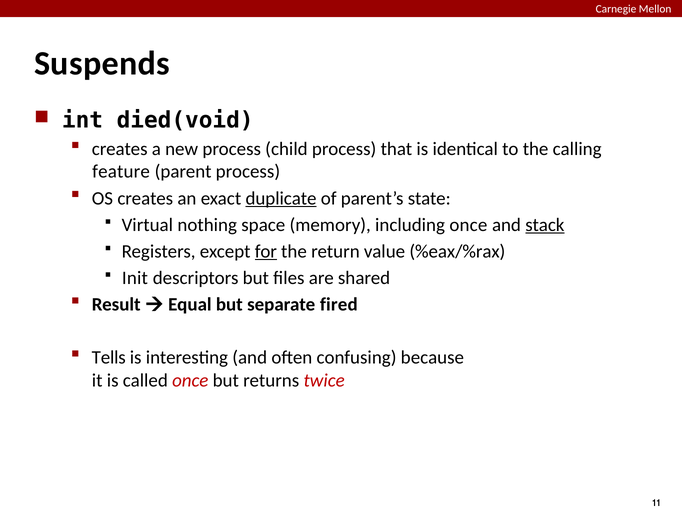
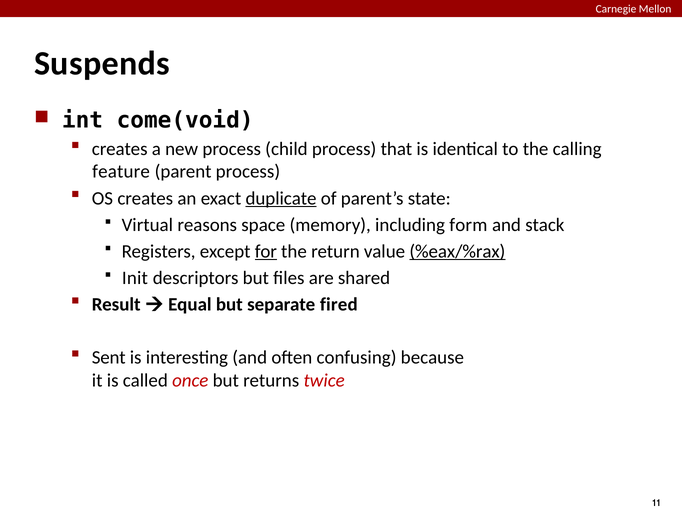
died(void: died(void -> come(void
nothing: nothing -> reasons
including once: once -> form
stack underline: present -> none
%eax/%rax underline: none -> present
Tells: Tells -> Sent
